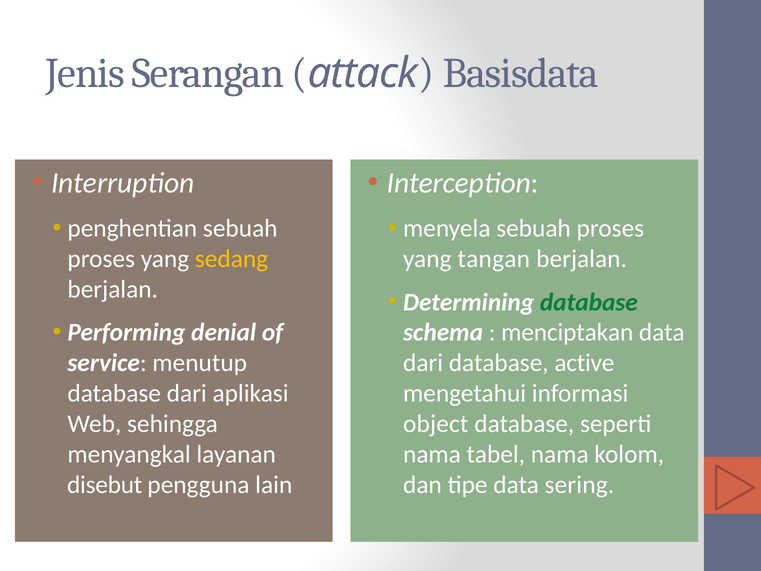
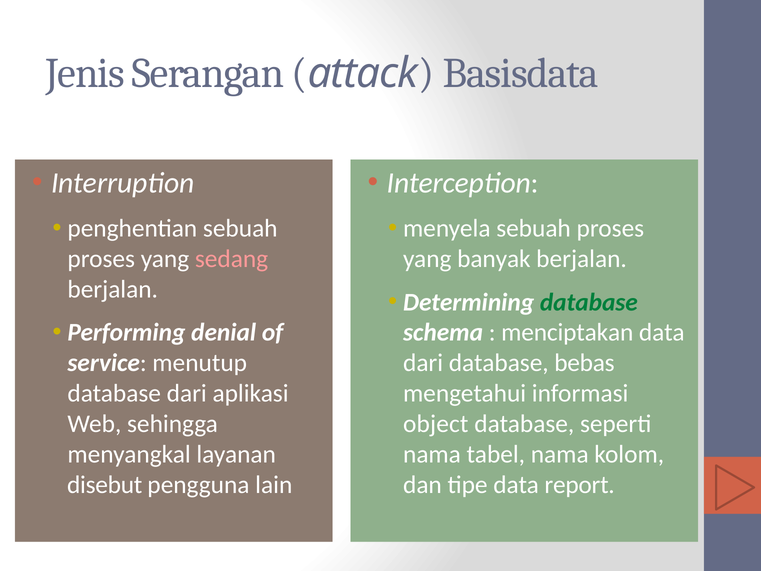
sedang colour: yellow -> pink
tangan: tangan -> banyak
active: active -> bebas
sering: sering -> report
